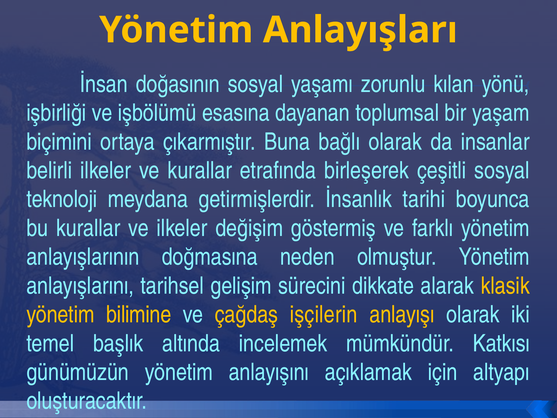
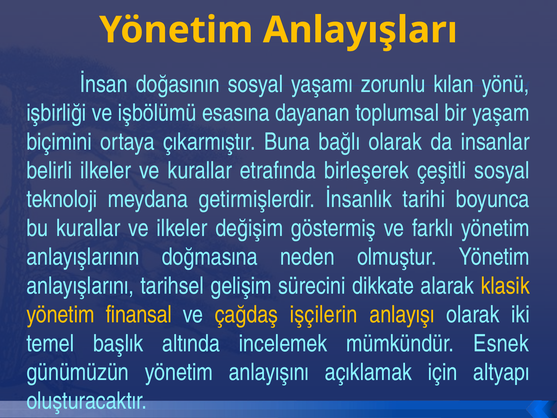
bilimine: bilimine -> finansal
Katkısı: Katkısı -> Esnek
